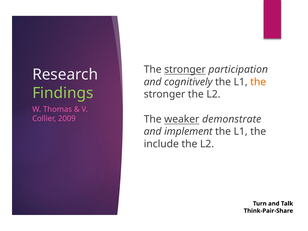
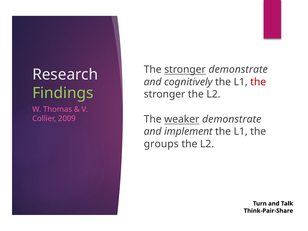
stronger participation: participation -> demonstrate
the at (258, 82) colour: orange -> red
include: include -> groups
